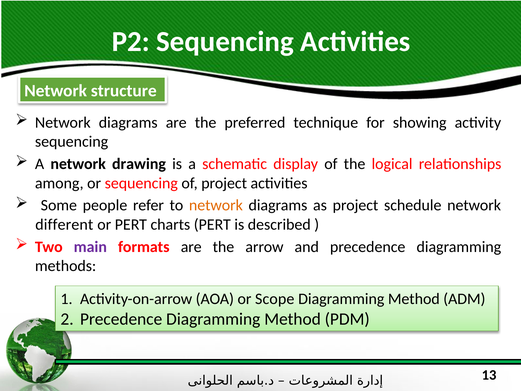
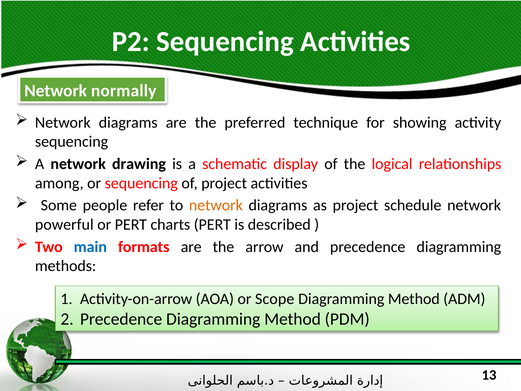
structure: structure -> normally
different: different -> powerful
main colour: purple -> blue
